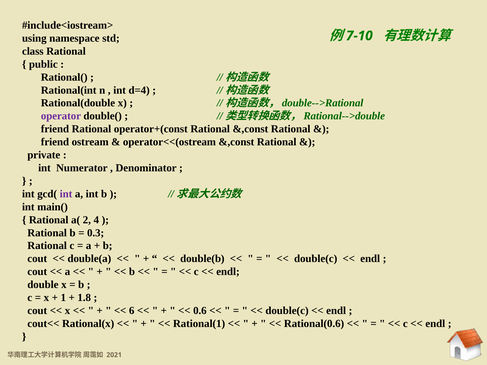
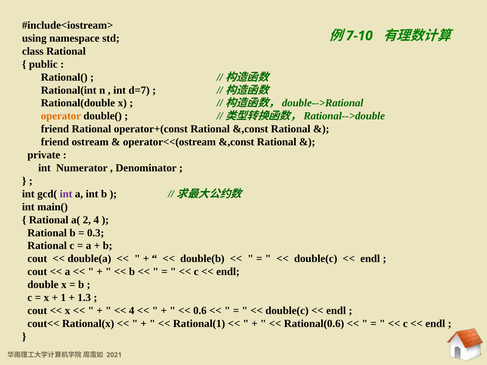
d=4: d=4 -> d=7
operator colour: purple -> orange
1.8: 1.8 -> 1.3
6 at (132, 311): 6 -> 4
